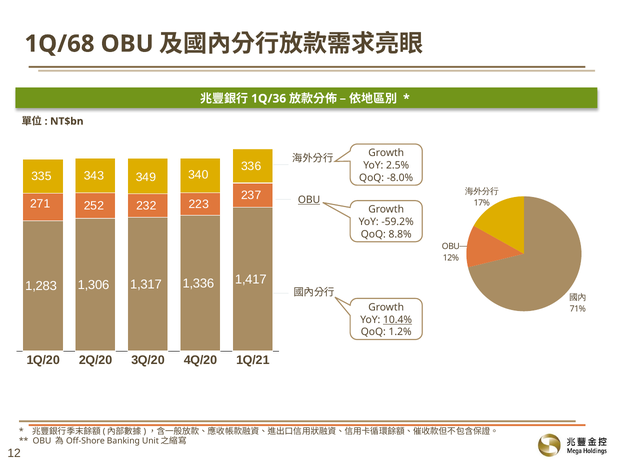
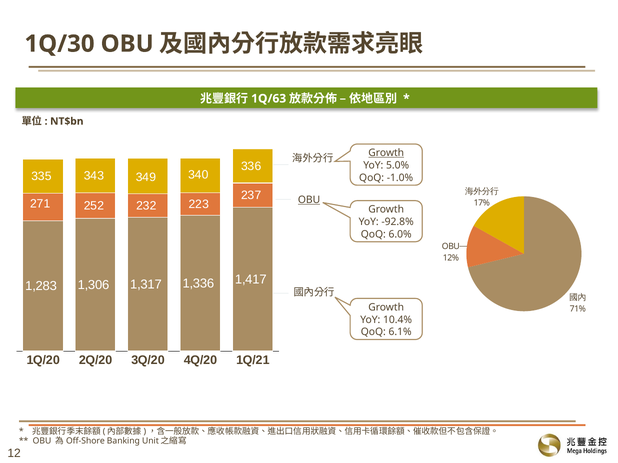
1Q/68: 1Q/68 -> 1Q/30
1Q/36: 1Q/36 -> 1Q/63
Growth at (386, 153) underline: none -> present
2.5%: 2.5% -> 5.0%
-8.0%: -8.0% -> -1.0%
-59.2%: -59.2% -> -92.8%
8.8%: 8.8% -> 6.0%
10.4% underline: present -> none
1.2%: 1.2% -> 6.1%
